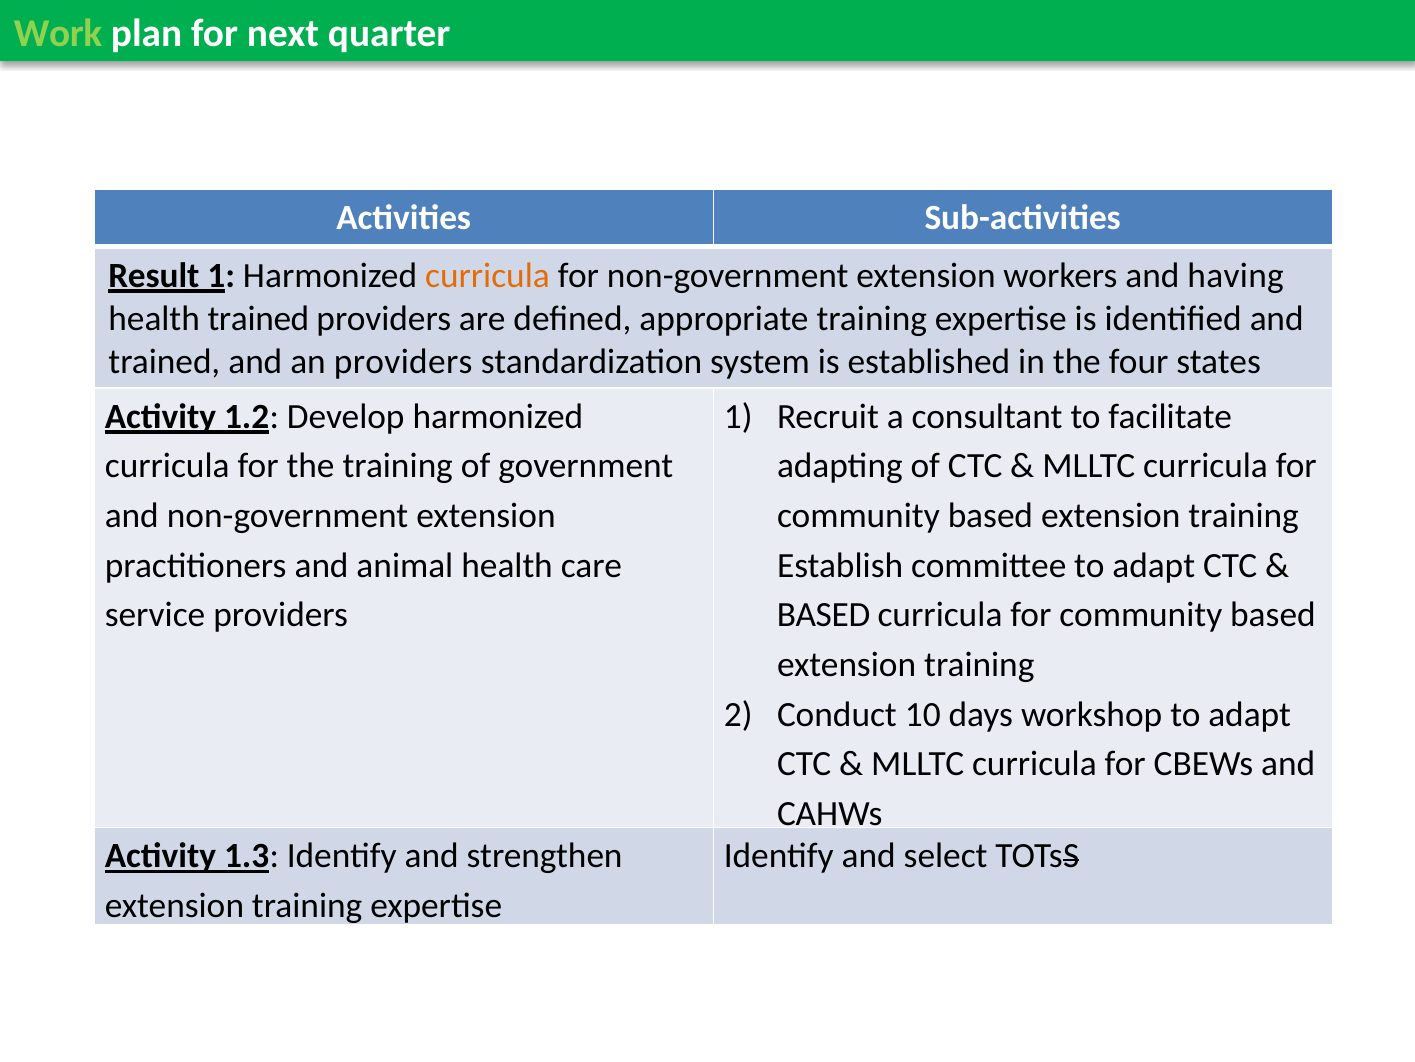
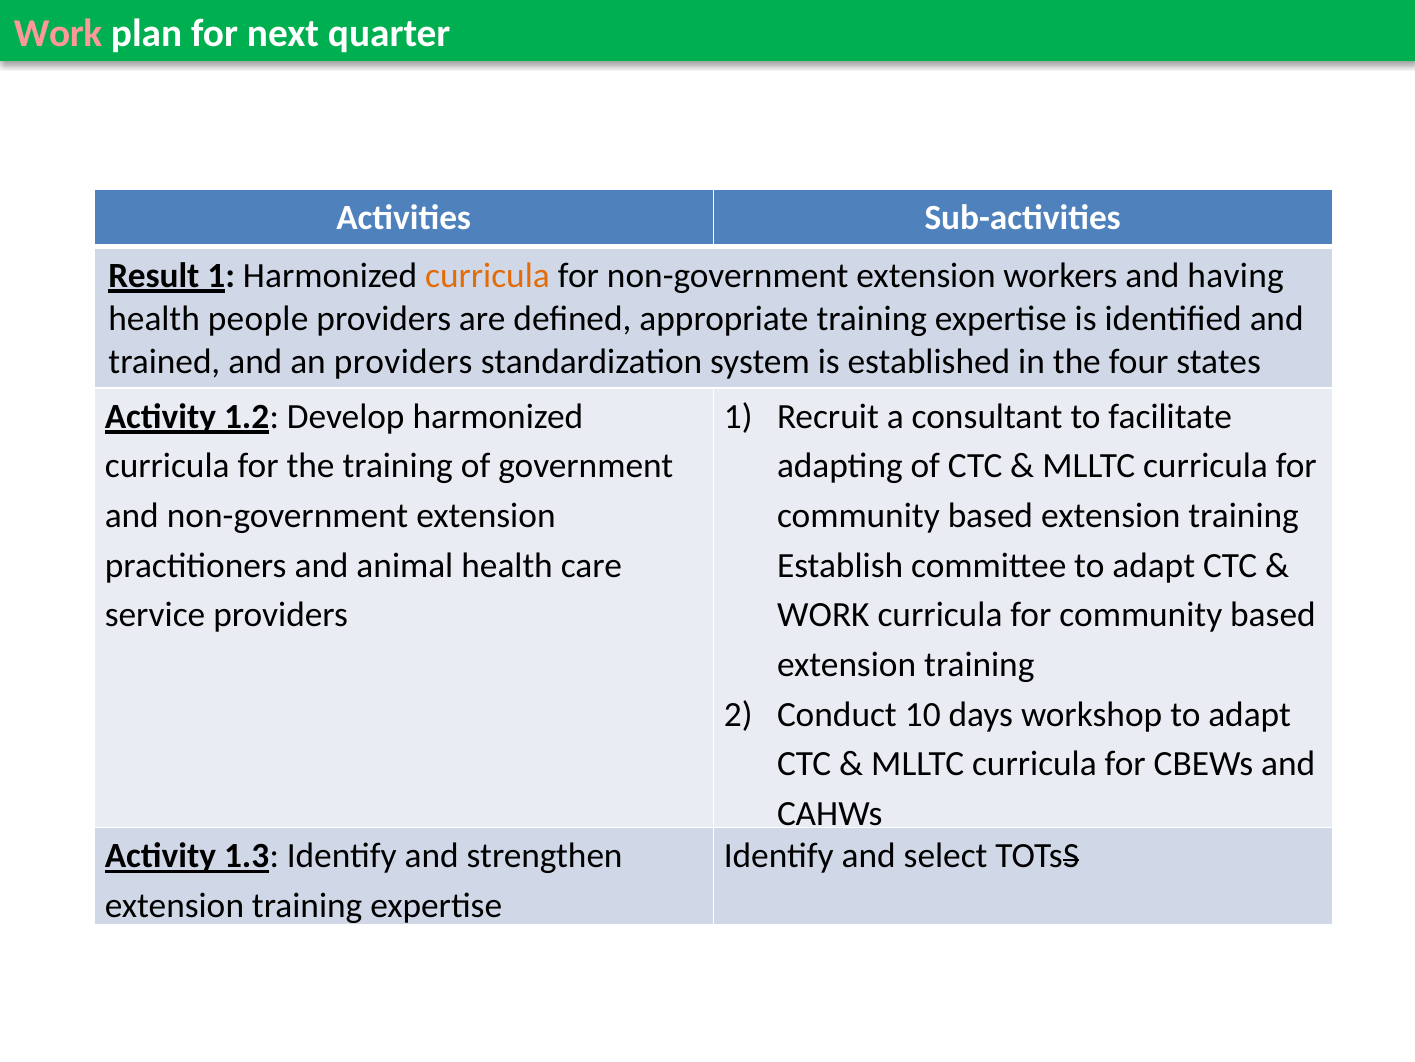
Work at (58, 33) colour: light green -> pink
health trained: trained -> people
BASED at (824, 615): BASED -> WORK
